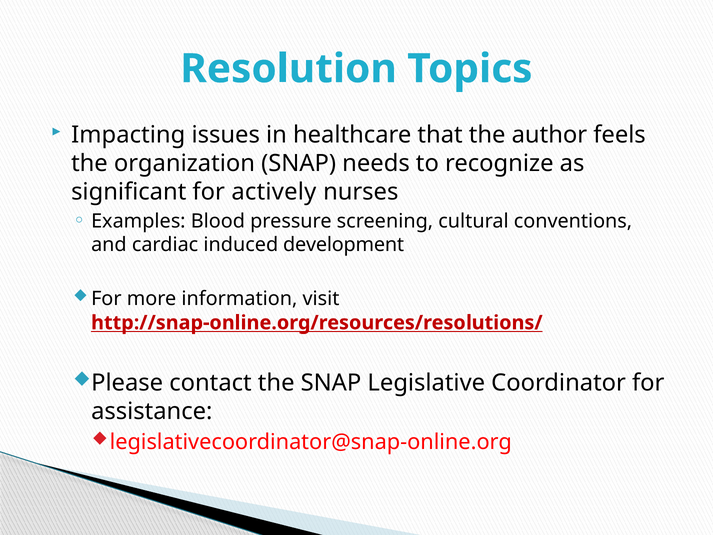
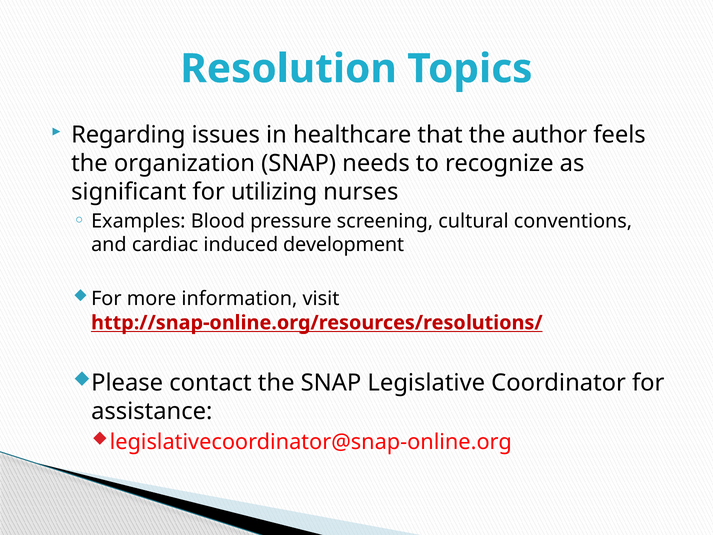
Impacting: Impacting -> Regarding
actively: actively -> utilizing
